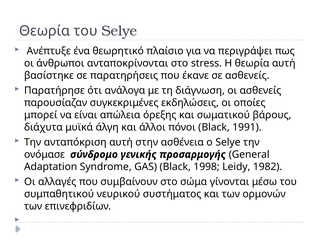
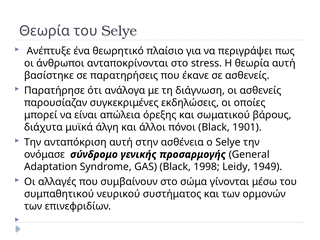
1991: 1991 -> 1901
1982: 1982 -> 1949
